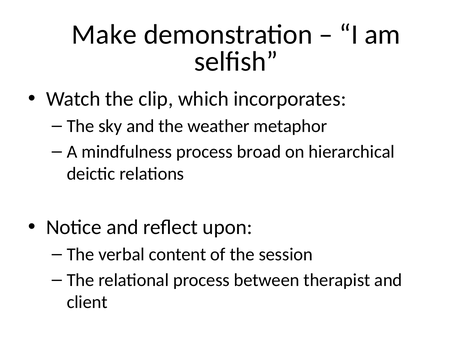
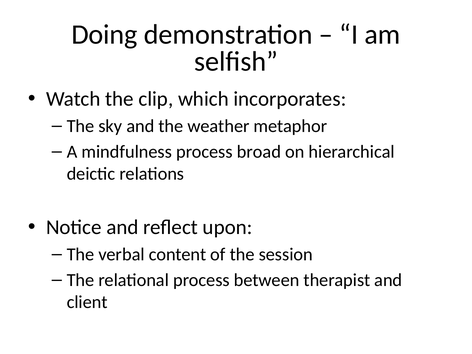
Make: Make -> Doing
